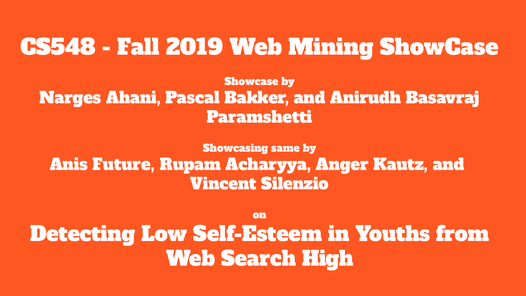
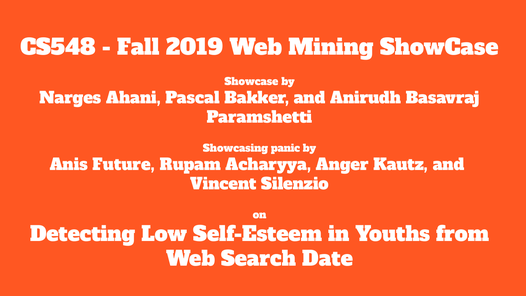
same: same -> panic
High: High -> Date
